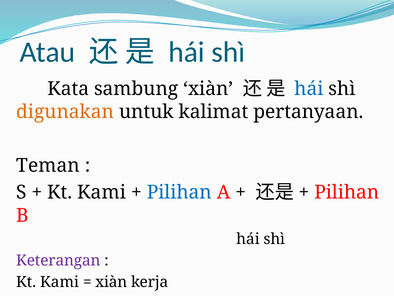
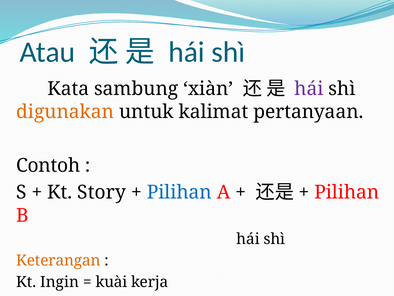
hái at (309, 89) colour: blue -> purple
Teman: Teman -> Contoh
Kami at (102, 192): Kami -> Story
Keterangan colour: purple -> orange
Kami at (60, 282): Kami -> Ingin
xiàn at (111, 282): xiàn -> kuài
